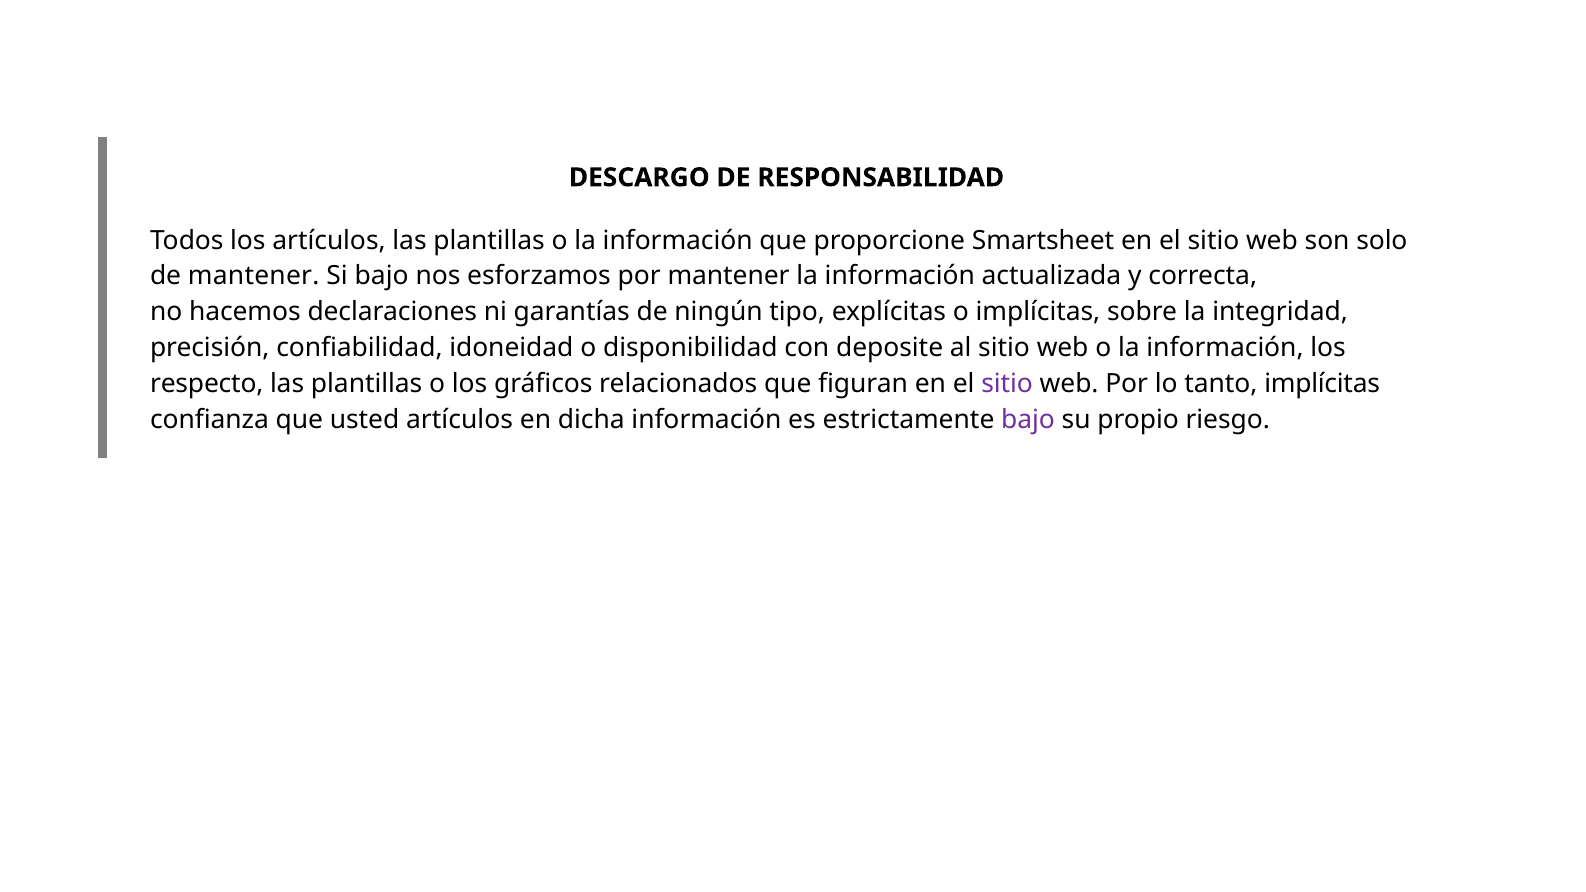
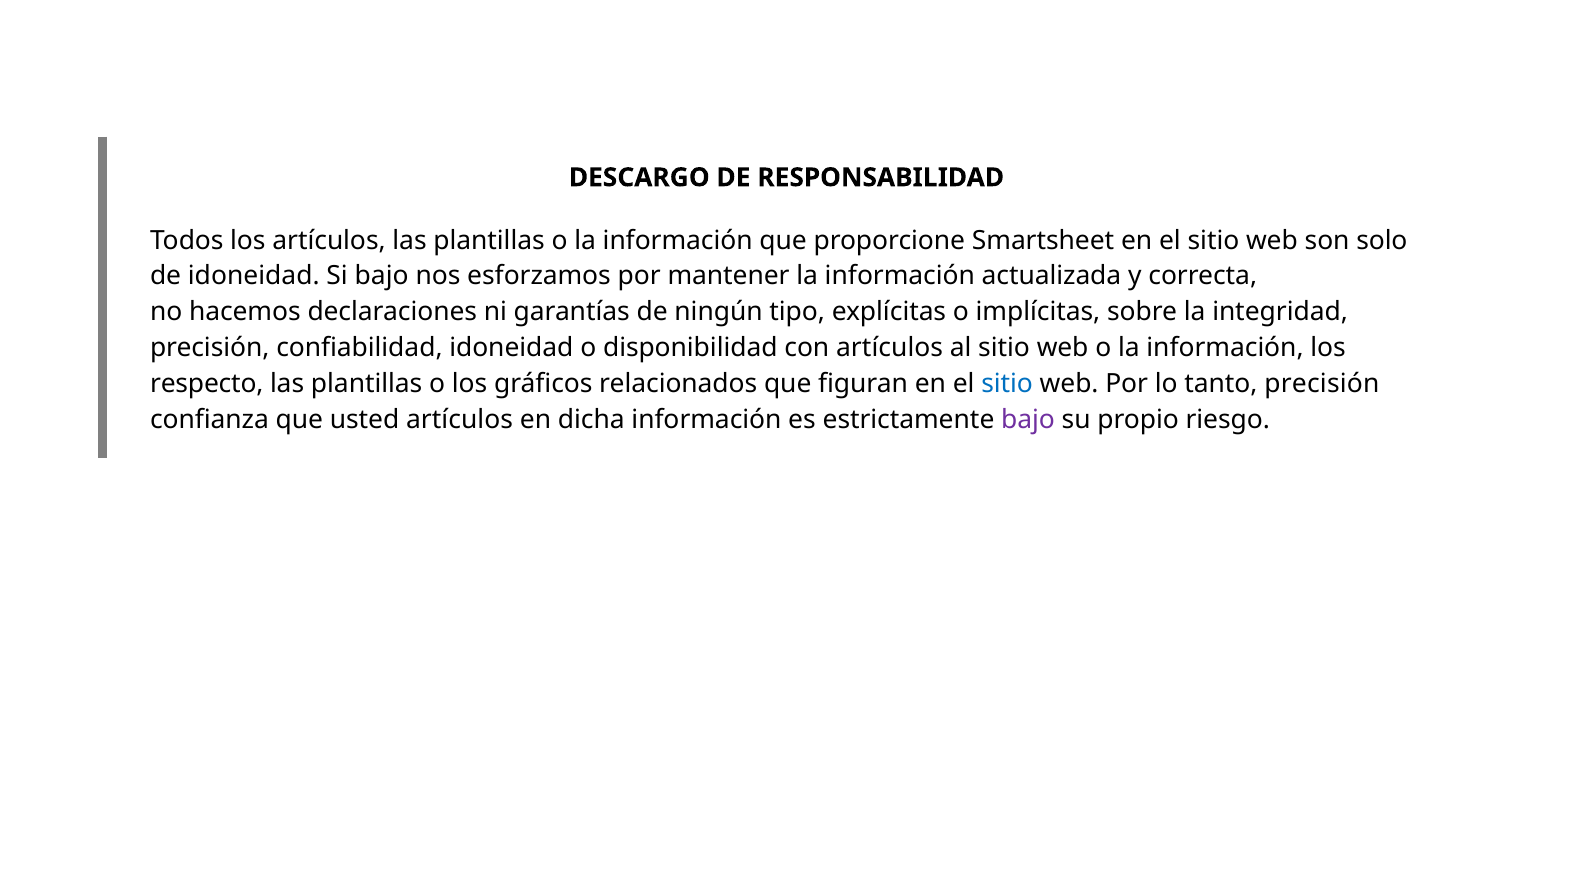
de mantener: mantener -> idoneidad
con deposite: deposite -> artículos
sitio at (1007, 384) colour: purple -> blue
tanto implícitas: implícitas -> precisión
